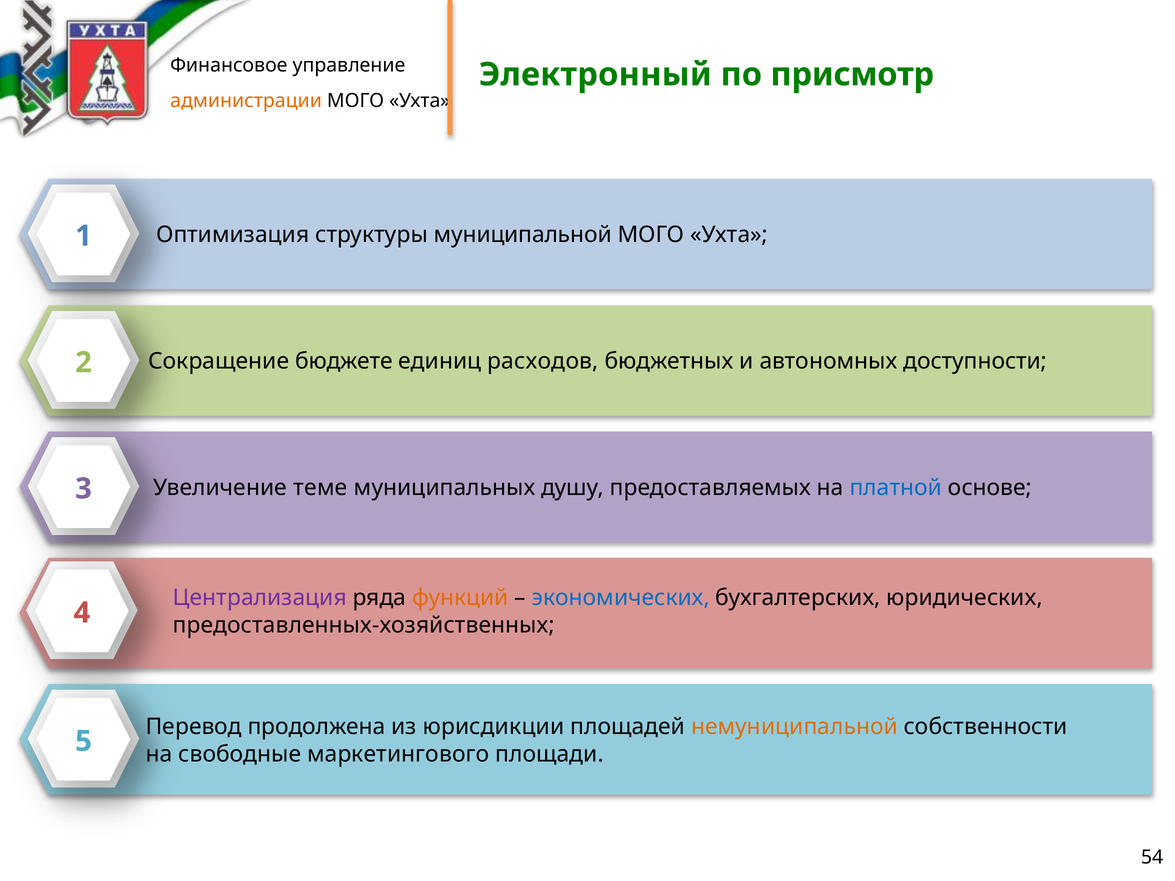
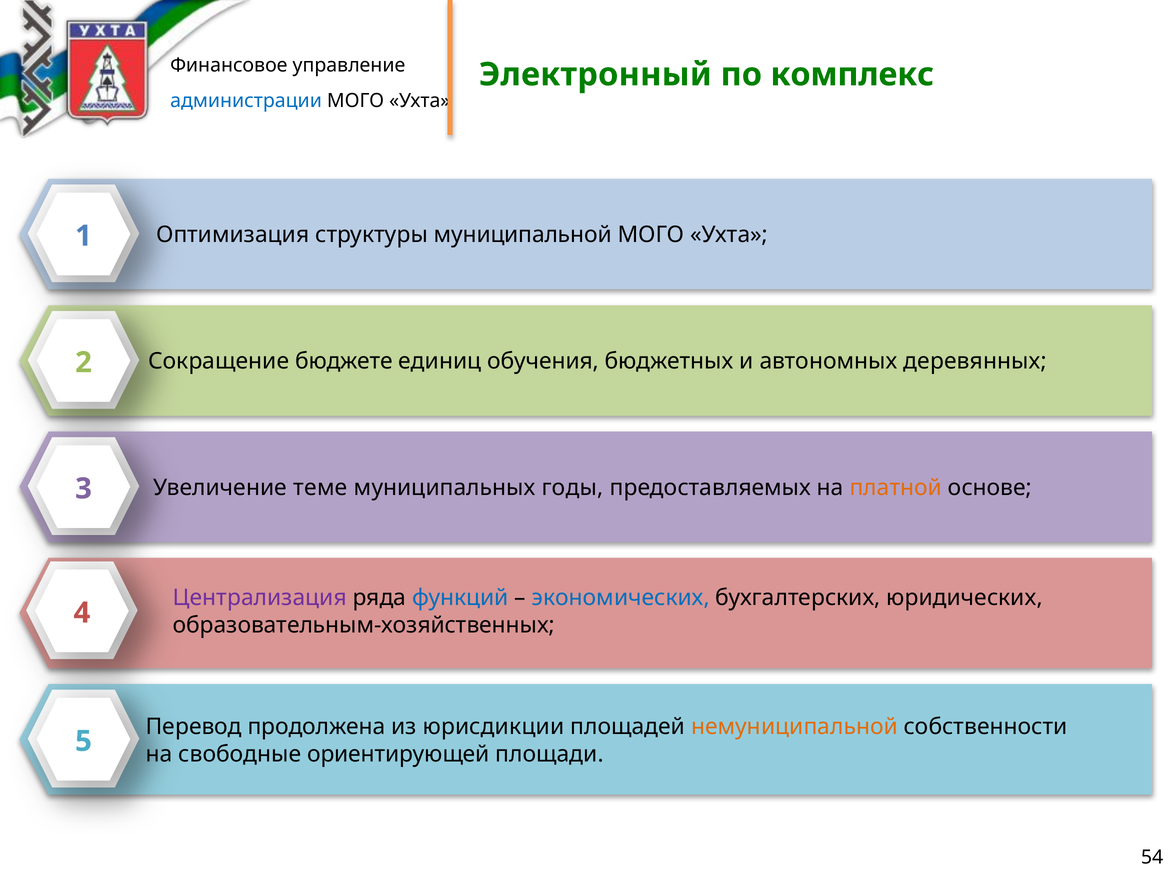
присмотр: присмотр -> комплекс
администрации colour: orange -> blue
расходов: расходов -> обучения
доступности: доступности -> деревянных
душу: душу -> годы
платной colour: blue -> orange
функций colour: orange -> blue
предоставленных-хозяйственных: предоставленных-хозяйственных -> образовательным-хозяйственных
маркетингового: маркетингового -> ориентирующей
